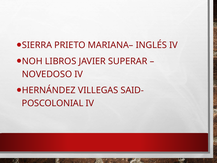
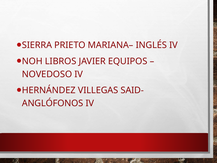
SUPERAR: SUPERAR -> EQUIPOS
POSCOLONIAL: POSCOLONIAL -> ANGLÓFONOS
